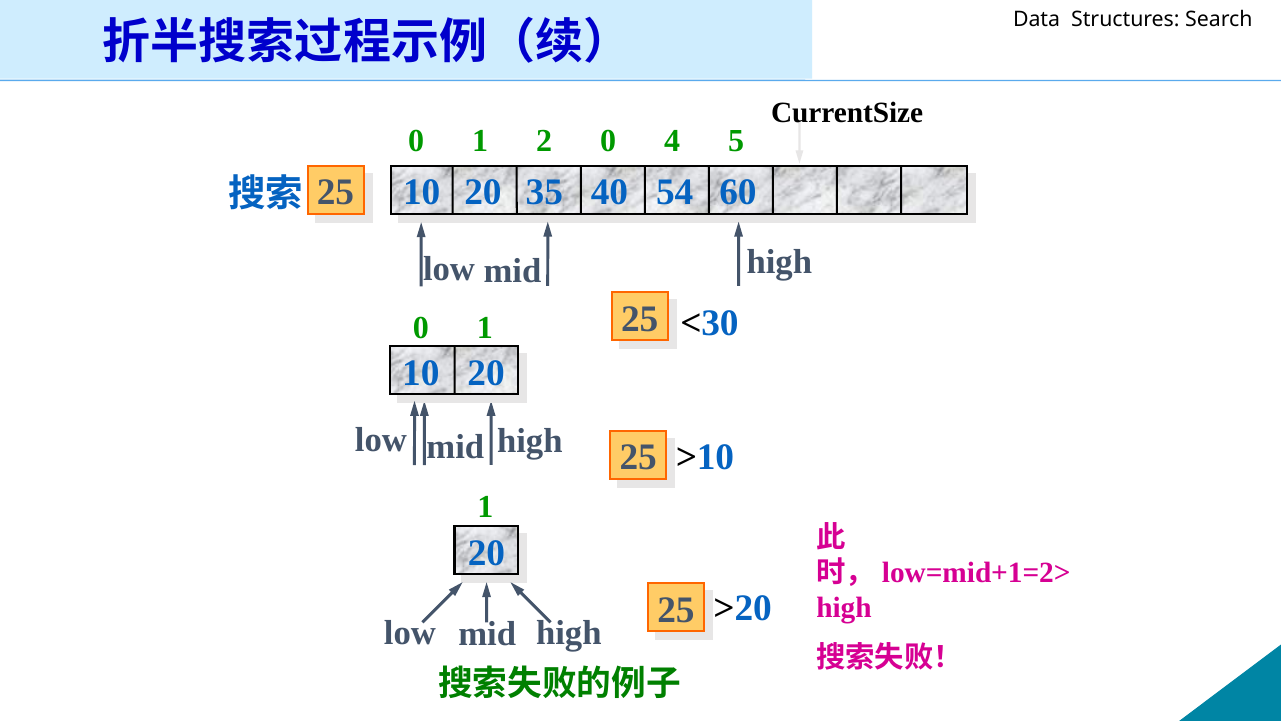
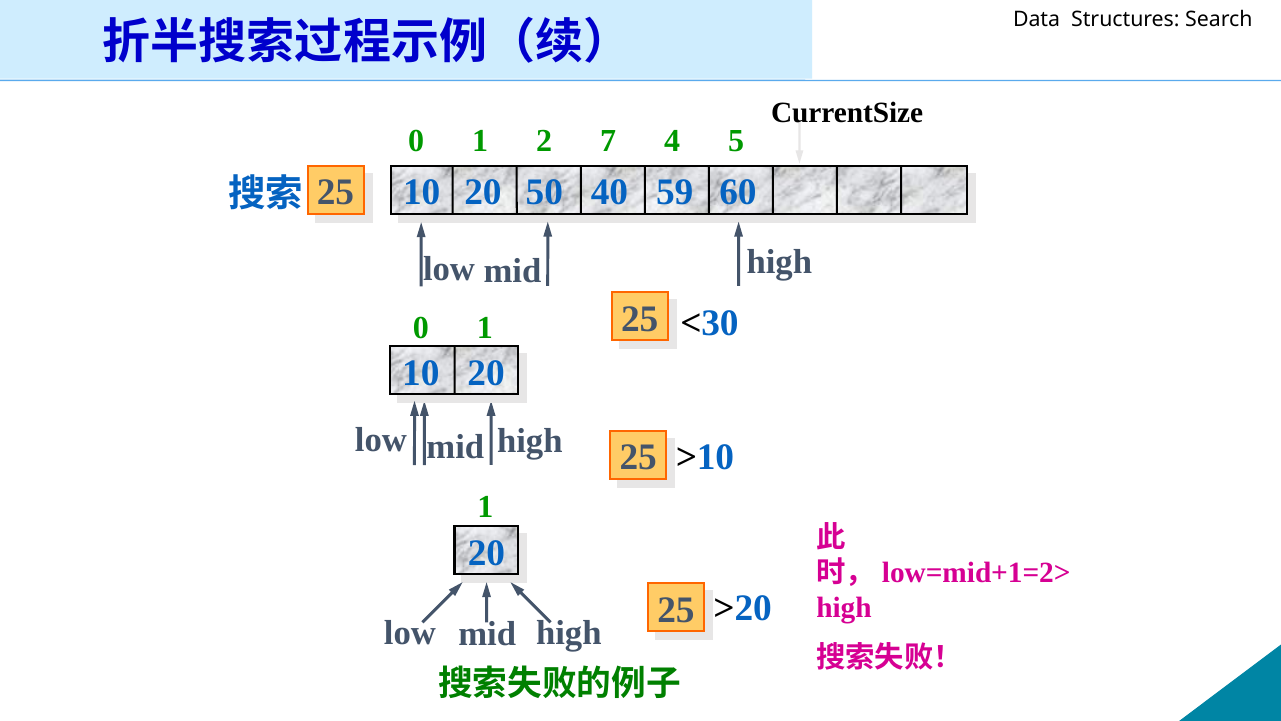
2 0: 0 -> 7
35: 35 -> 50
54: 54 -> 59
